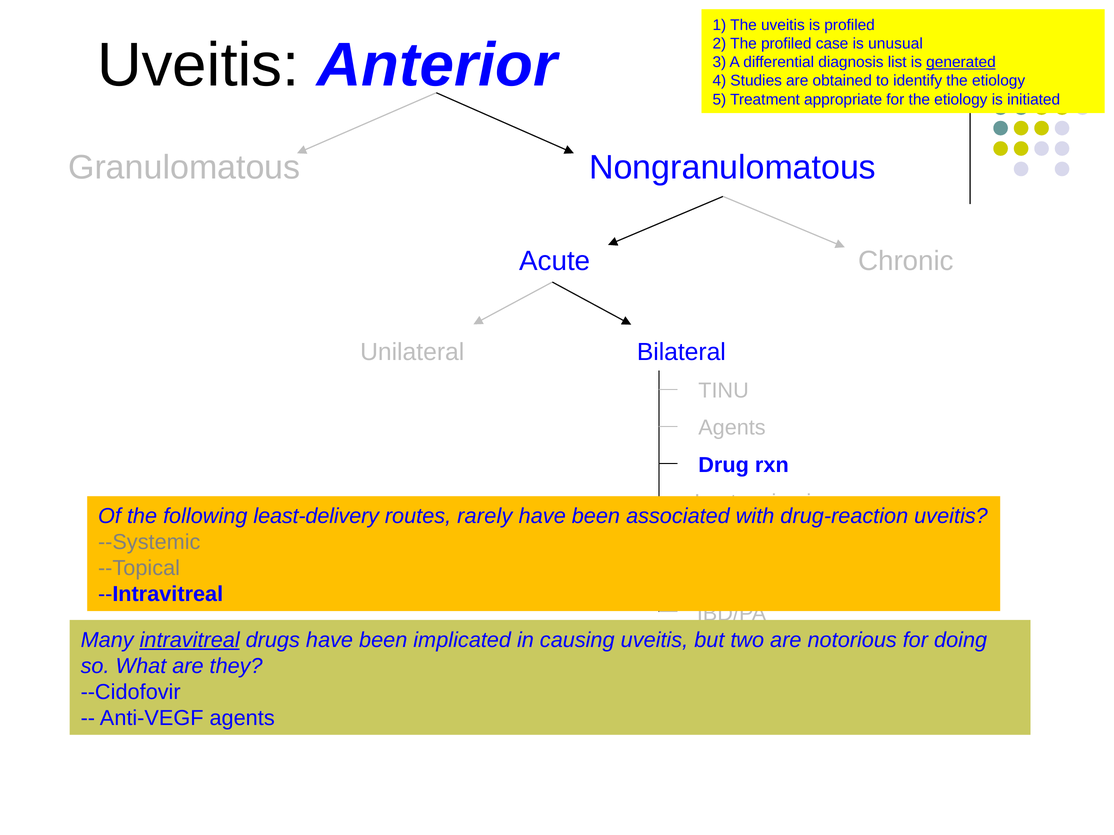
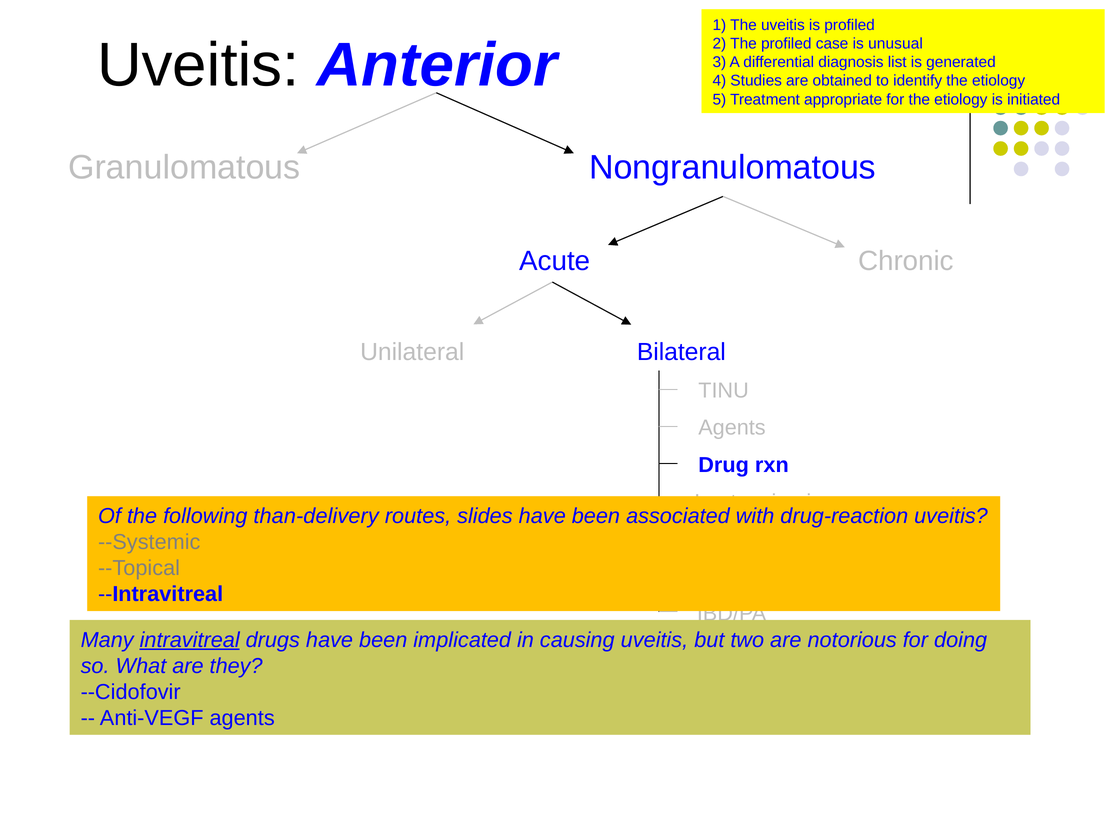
generated underline: present -> none
least-delivery: least-delivery -> than-delivery
rarely: rarely -> slides
